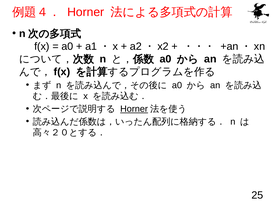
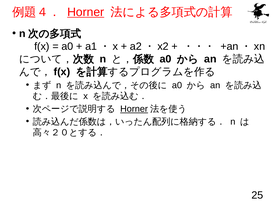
Horner at (86, 12) underline: none -> present
